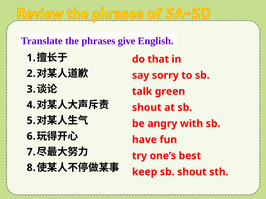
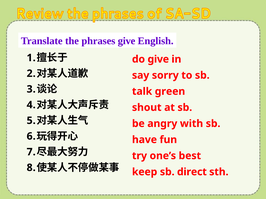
do that: that -> give
sb shout: shout -> direct
